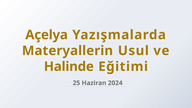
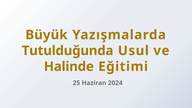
Açelya: Açelya -> Büyük
Materyallerin: Materyallerin -> Tutulduğunda
